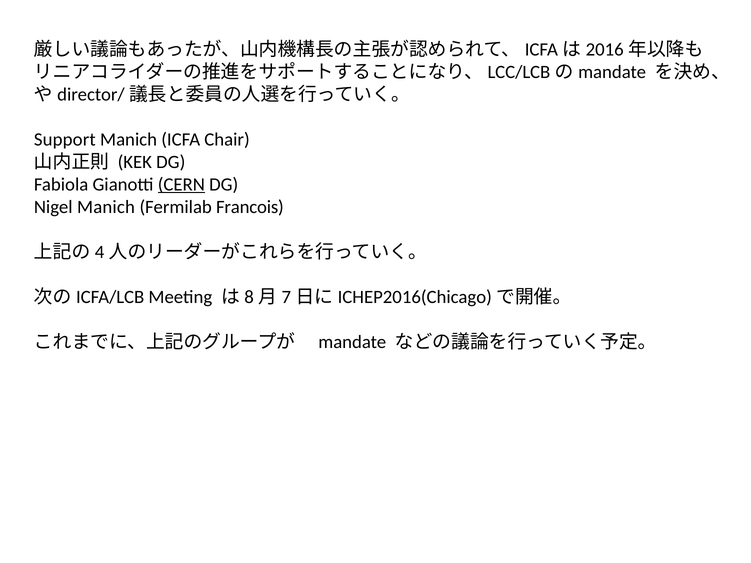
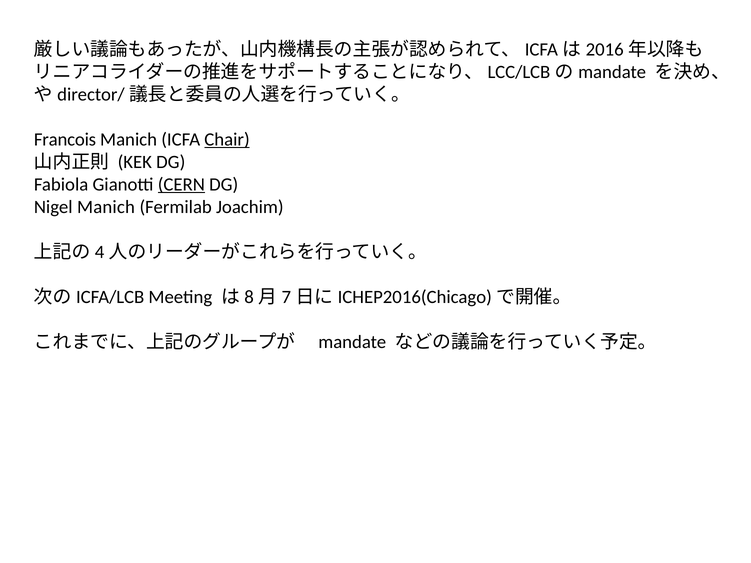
Support: Support -> Francois
Chair underline: none -> present
Francois: Francois -> Joachim
